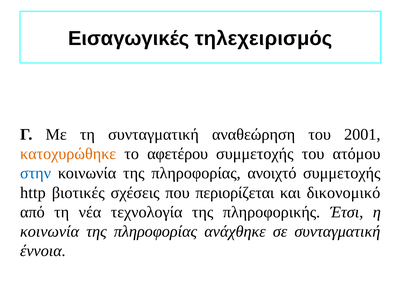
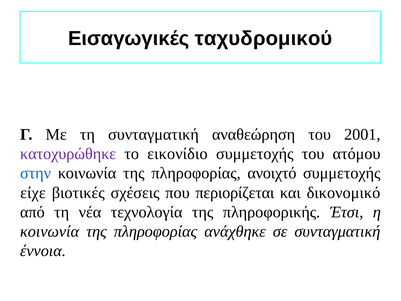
τηλεχειρισμός: τηλεχειρισμός -> ταχυδρομικού
κατοχυρώθηκε colour: orange -> purple
αφετέρου: αφετέρου -> εικονίδιο
http: http -> είχε
